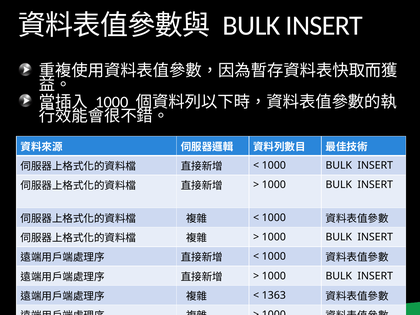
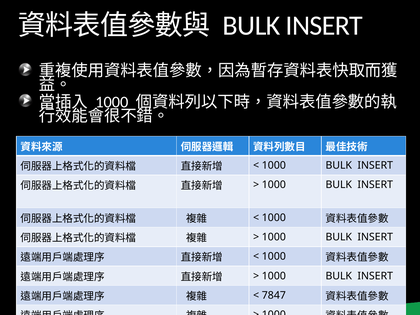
1363: 1363 -> 7847
